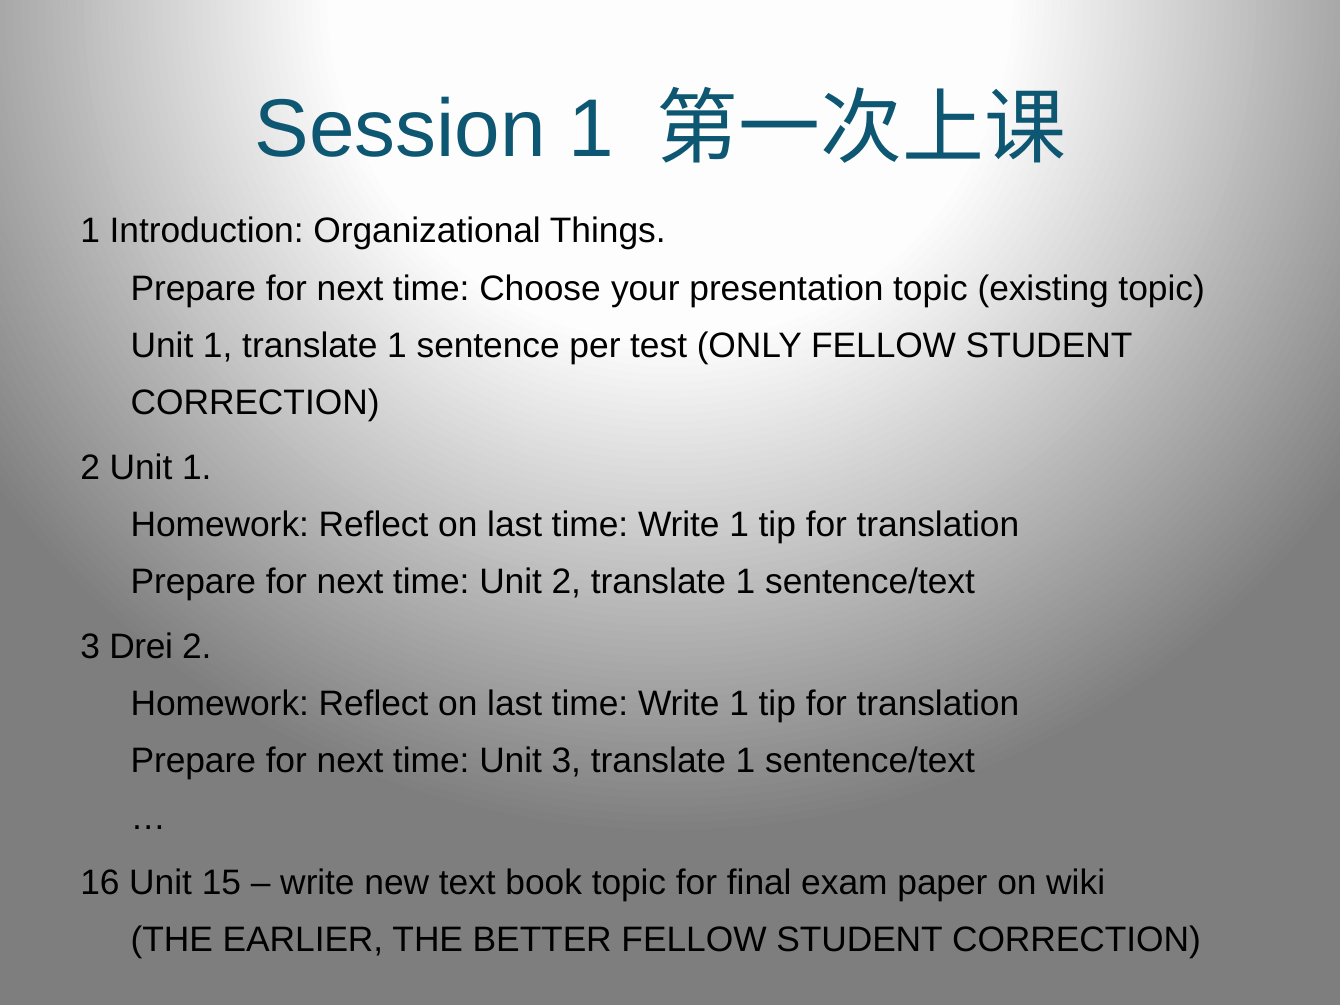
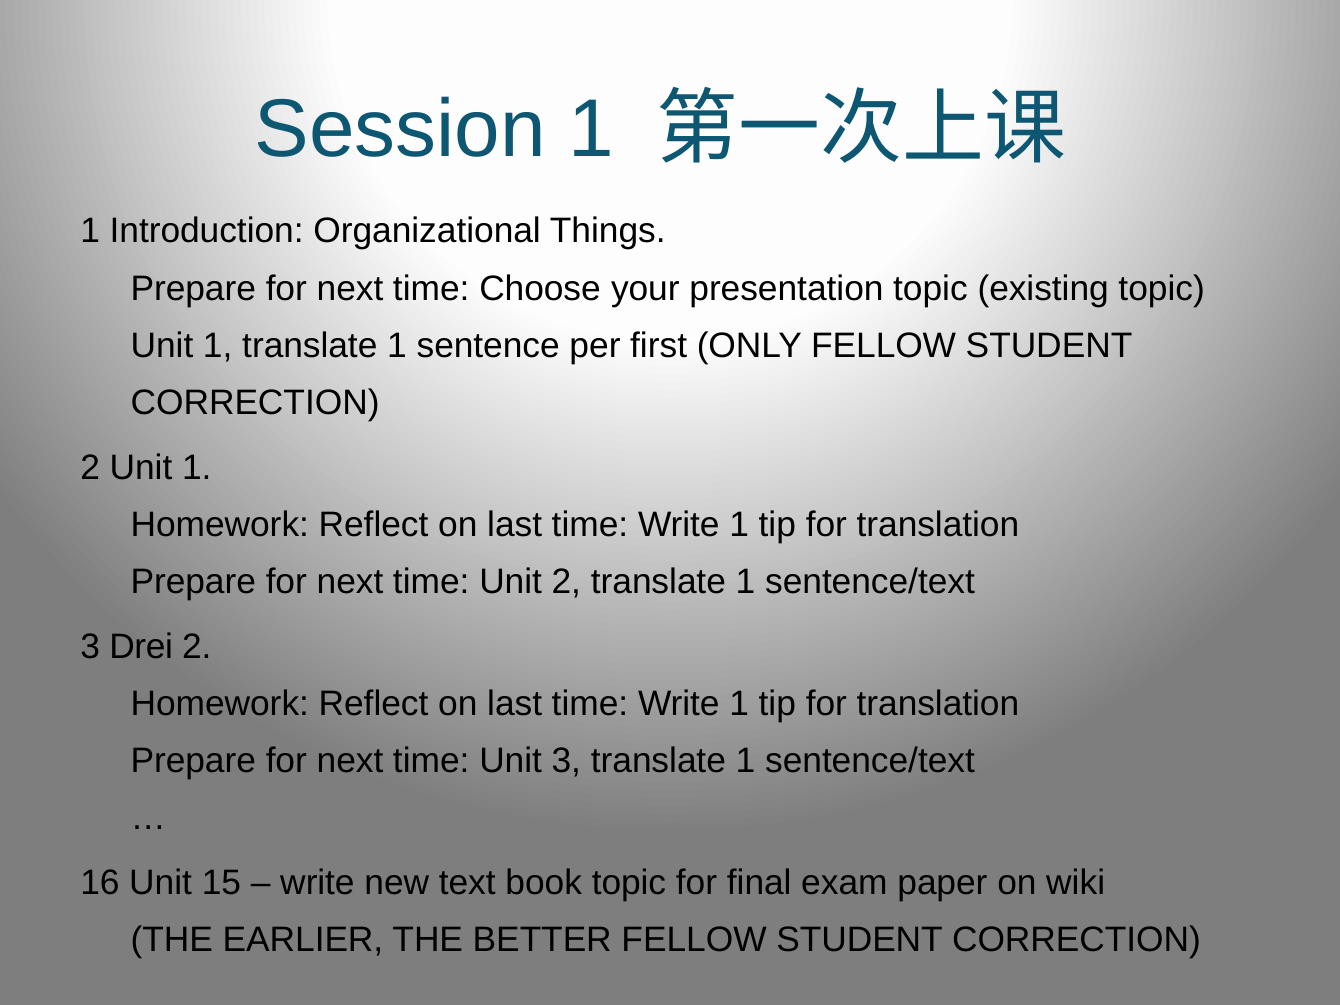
test: test -> first
